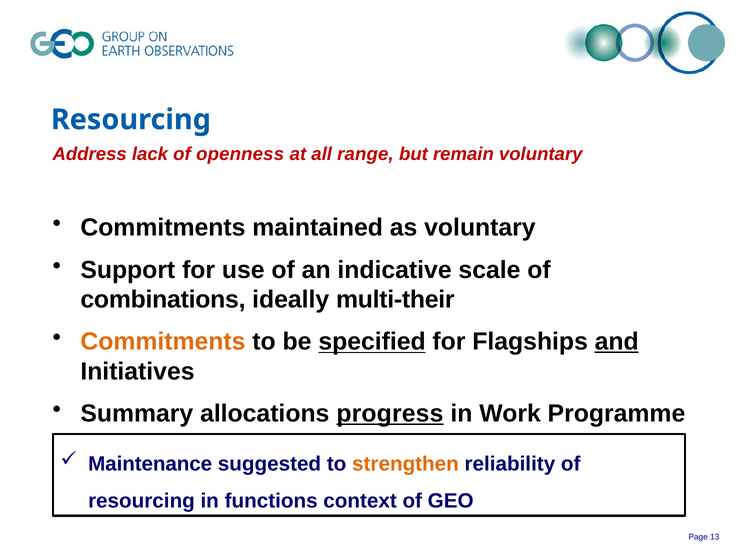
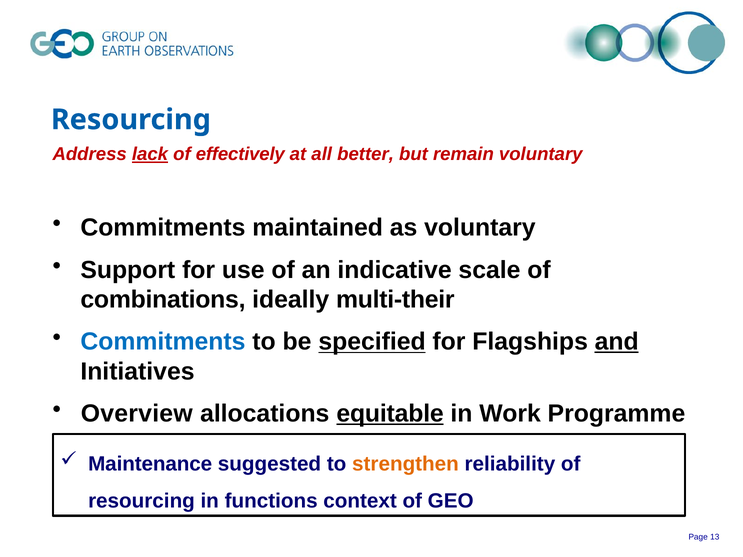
lack underline: none -> present
openness: openness -> effectively
range: range -> better
Commitments at (163, 342) colour: orange -> blue
Summary: Summary -> Overview
progress: progress -> equitable
